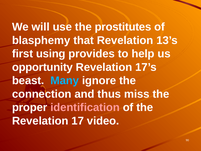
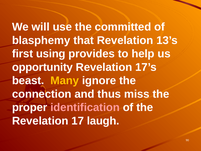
prostitutes: prostitutes -> committed
Many colour: light blue -> yellow
video: video -> laugh
